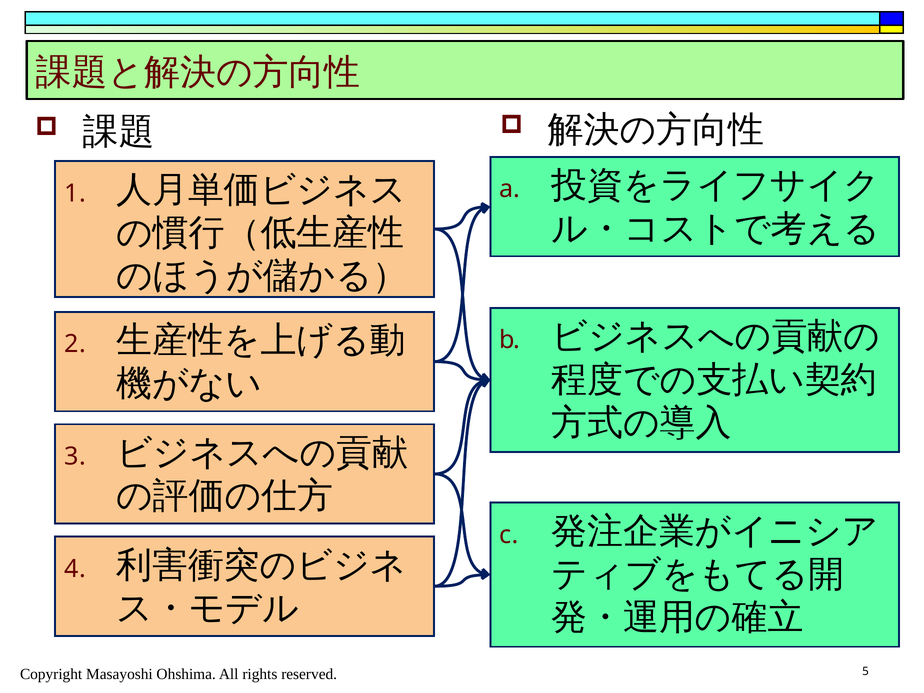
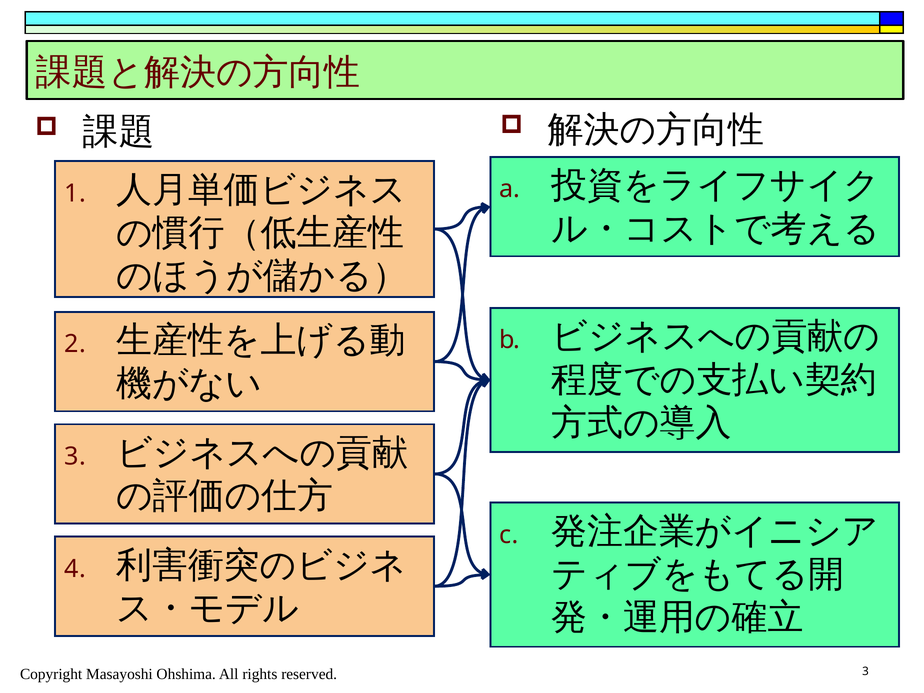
5 at (866, 672): 5 -> 3
